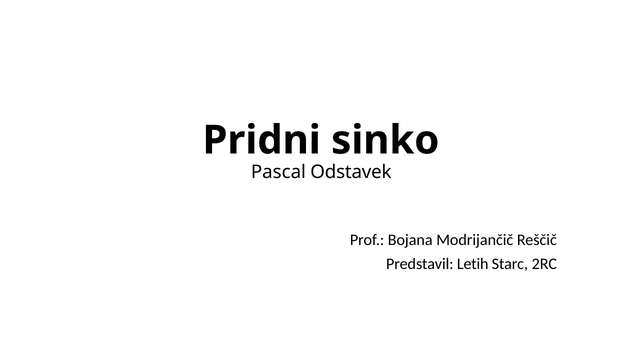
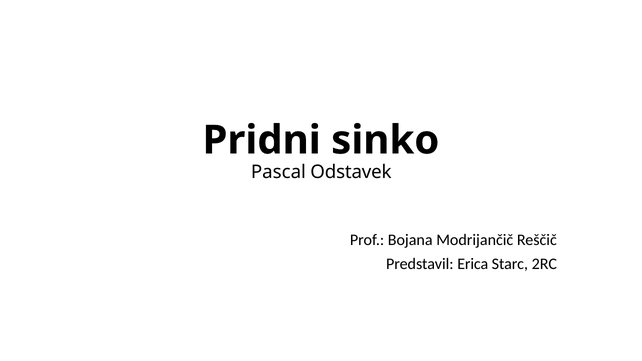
Letih: Letih -> Erica
